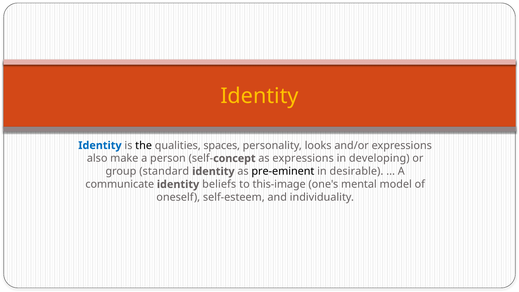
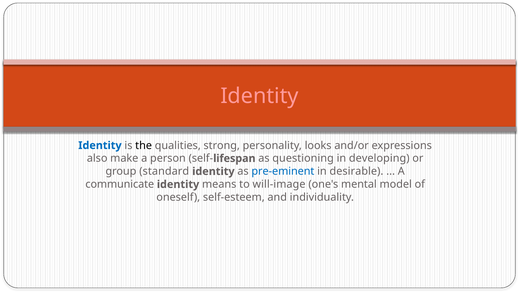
Identity at (259, 96) colour: yellow -> pink
spaces: spaces -> strong
concept: concept -> lifespan
as expressions: expressions -> questioning
pre-eminent colour: black -> blue
beliefs: beliefs -> means
this-image: this-image -> will-image
